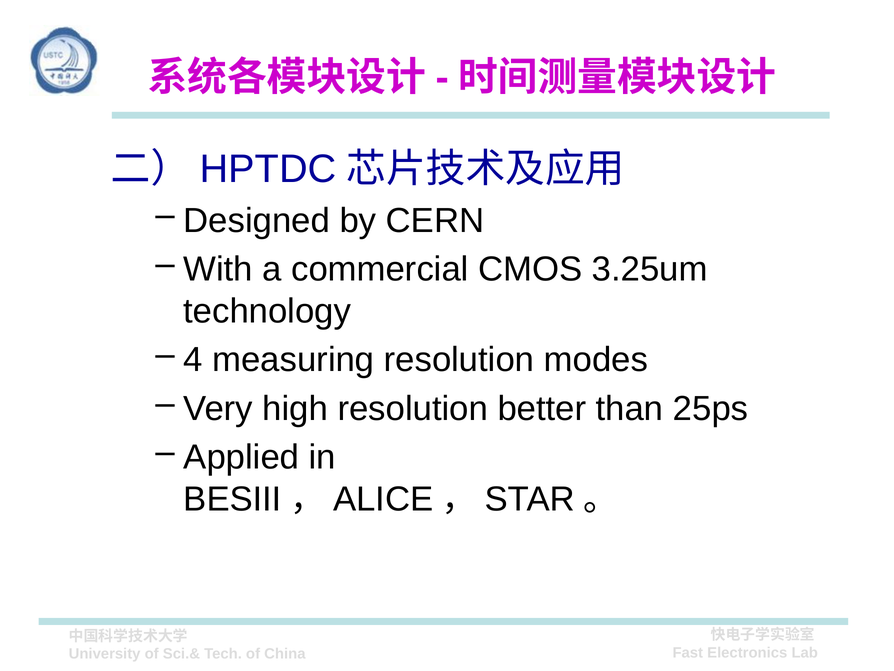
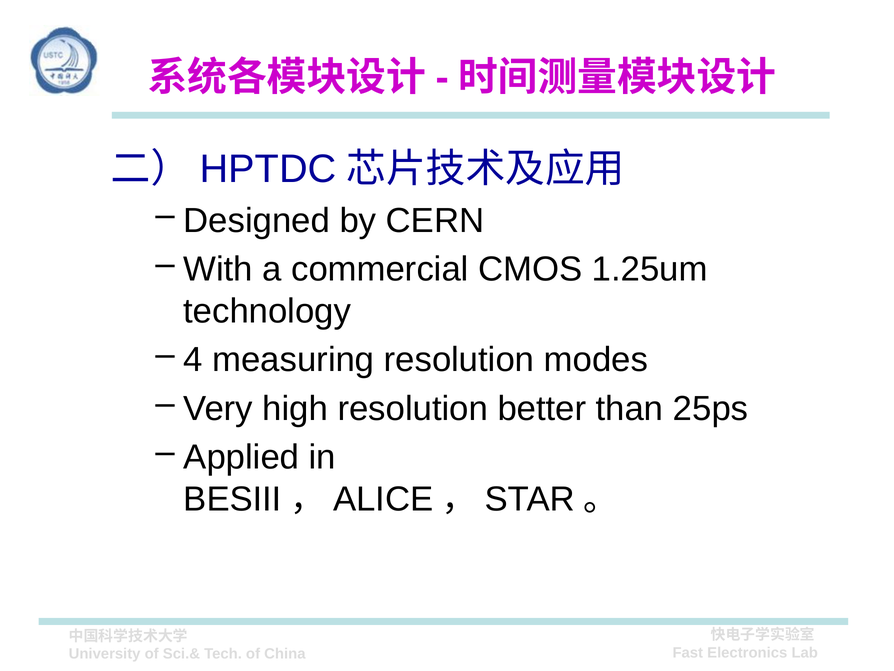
3.25um: 3.25um -> 1.25um
